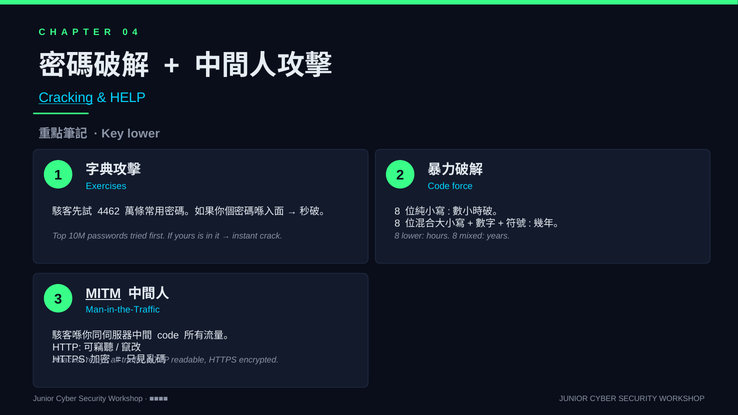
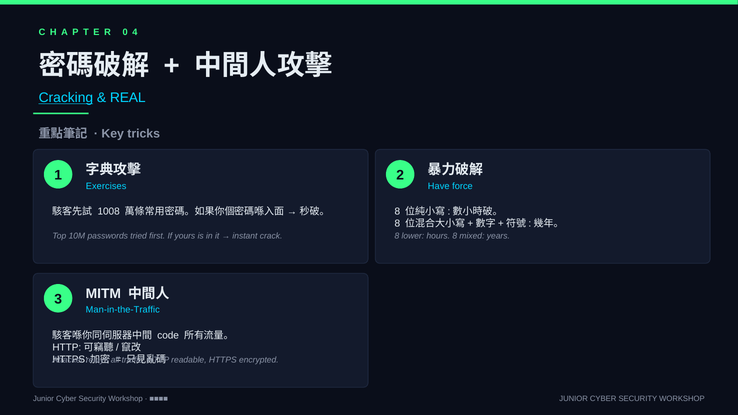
HELP: HELP -> REAL
Key lower: lower -> tricks
Code at (439, 186): Code -> Have
4462: 4462 -> 1008
MITM underline: present -> none
